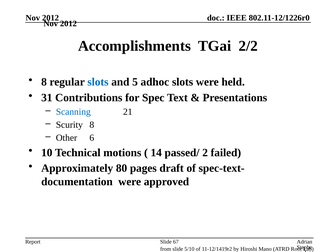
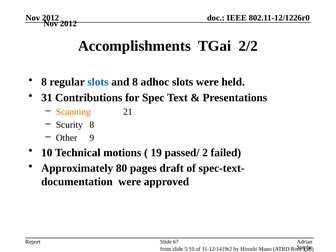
and 5: 5 -> 8
Scanning colour: blue -> orange
6: 6 -> 9
14: 14 -> 19
